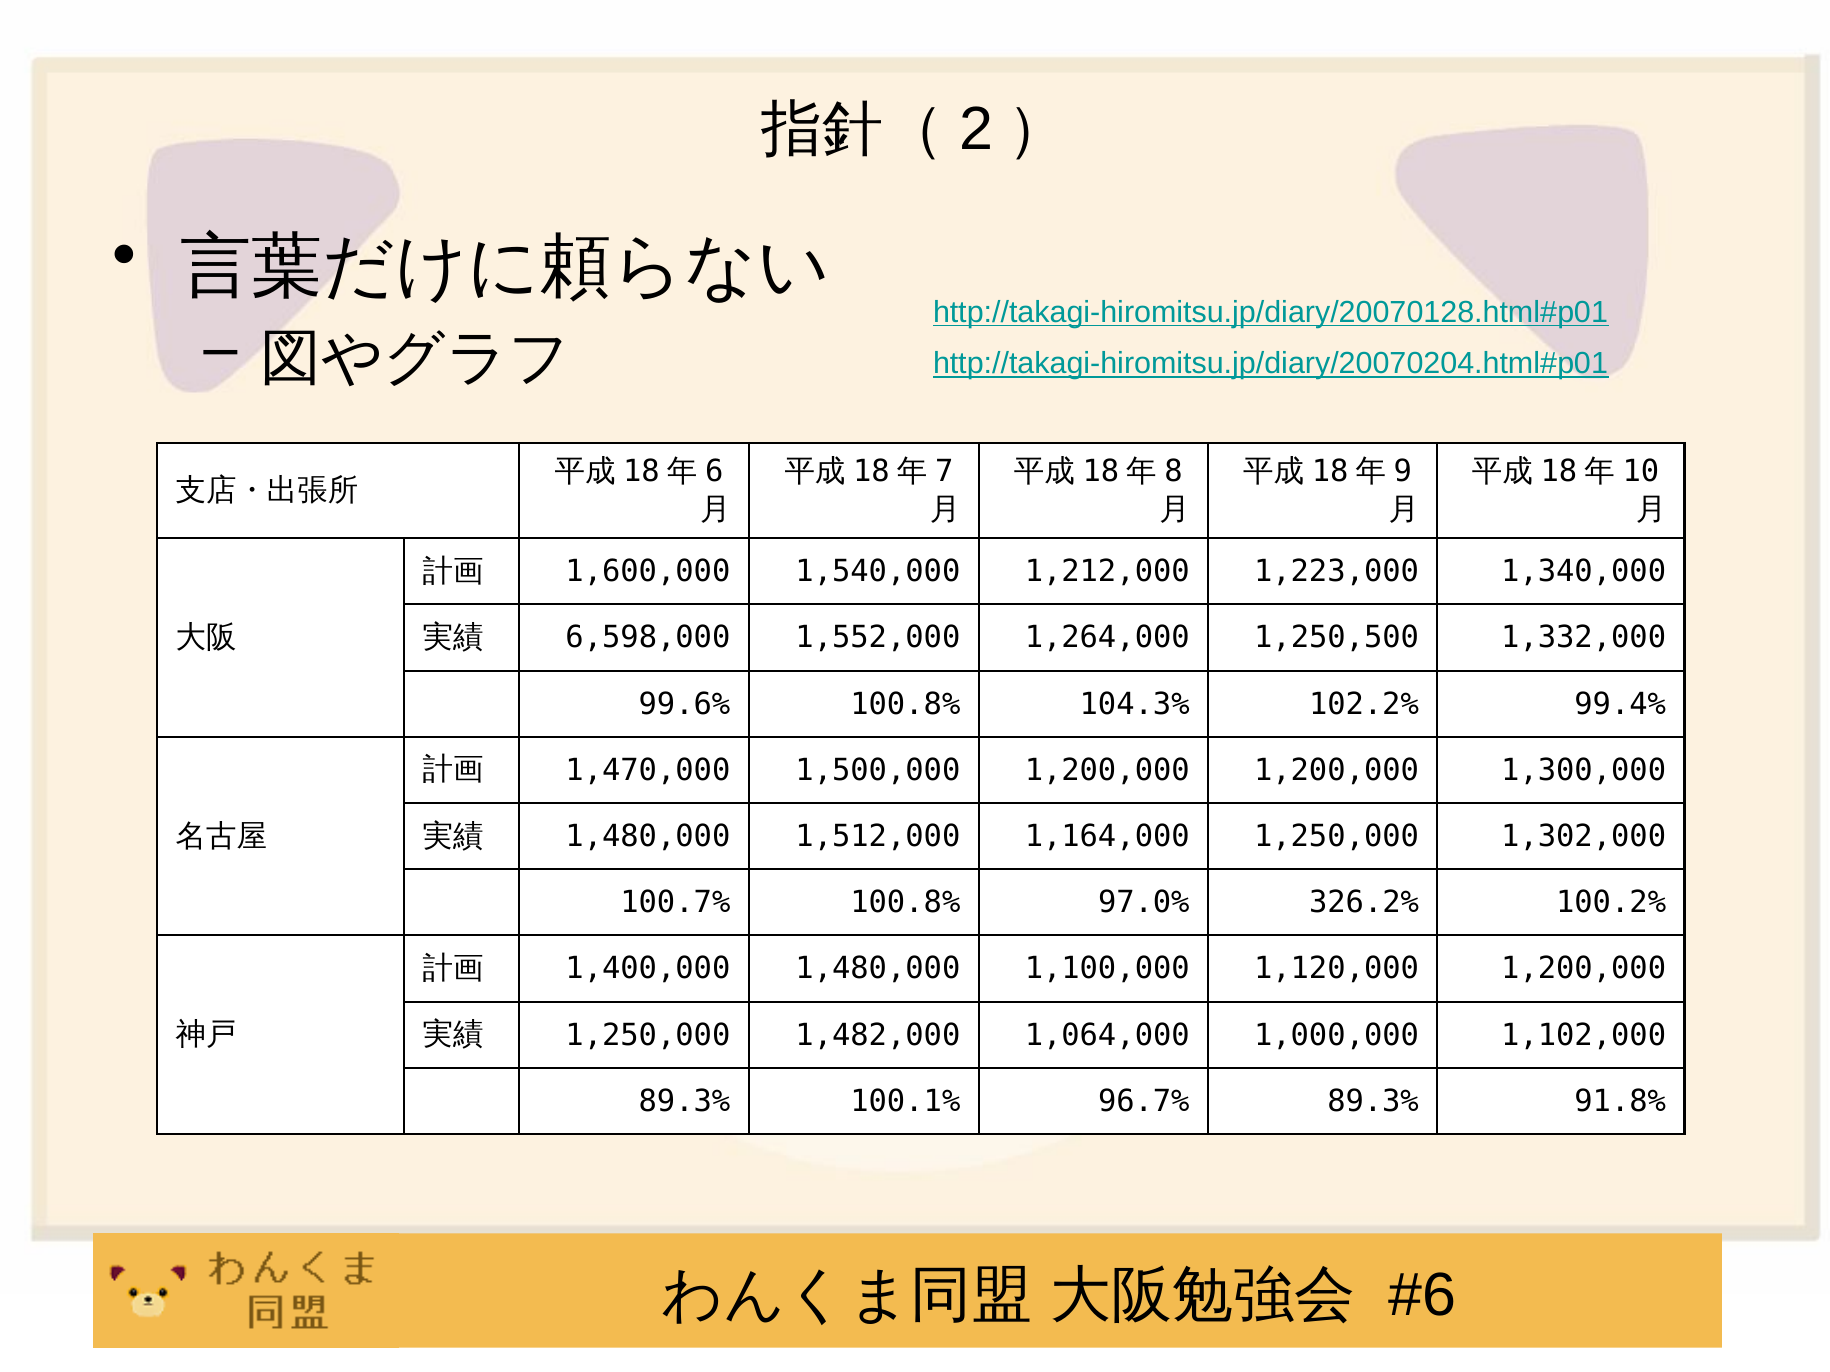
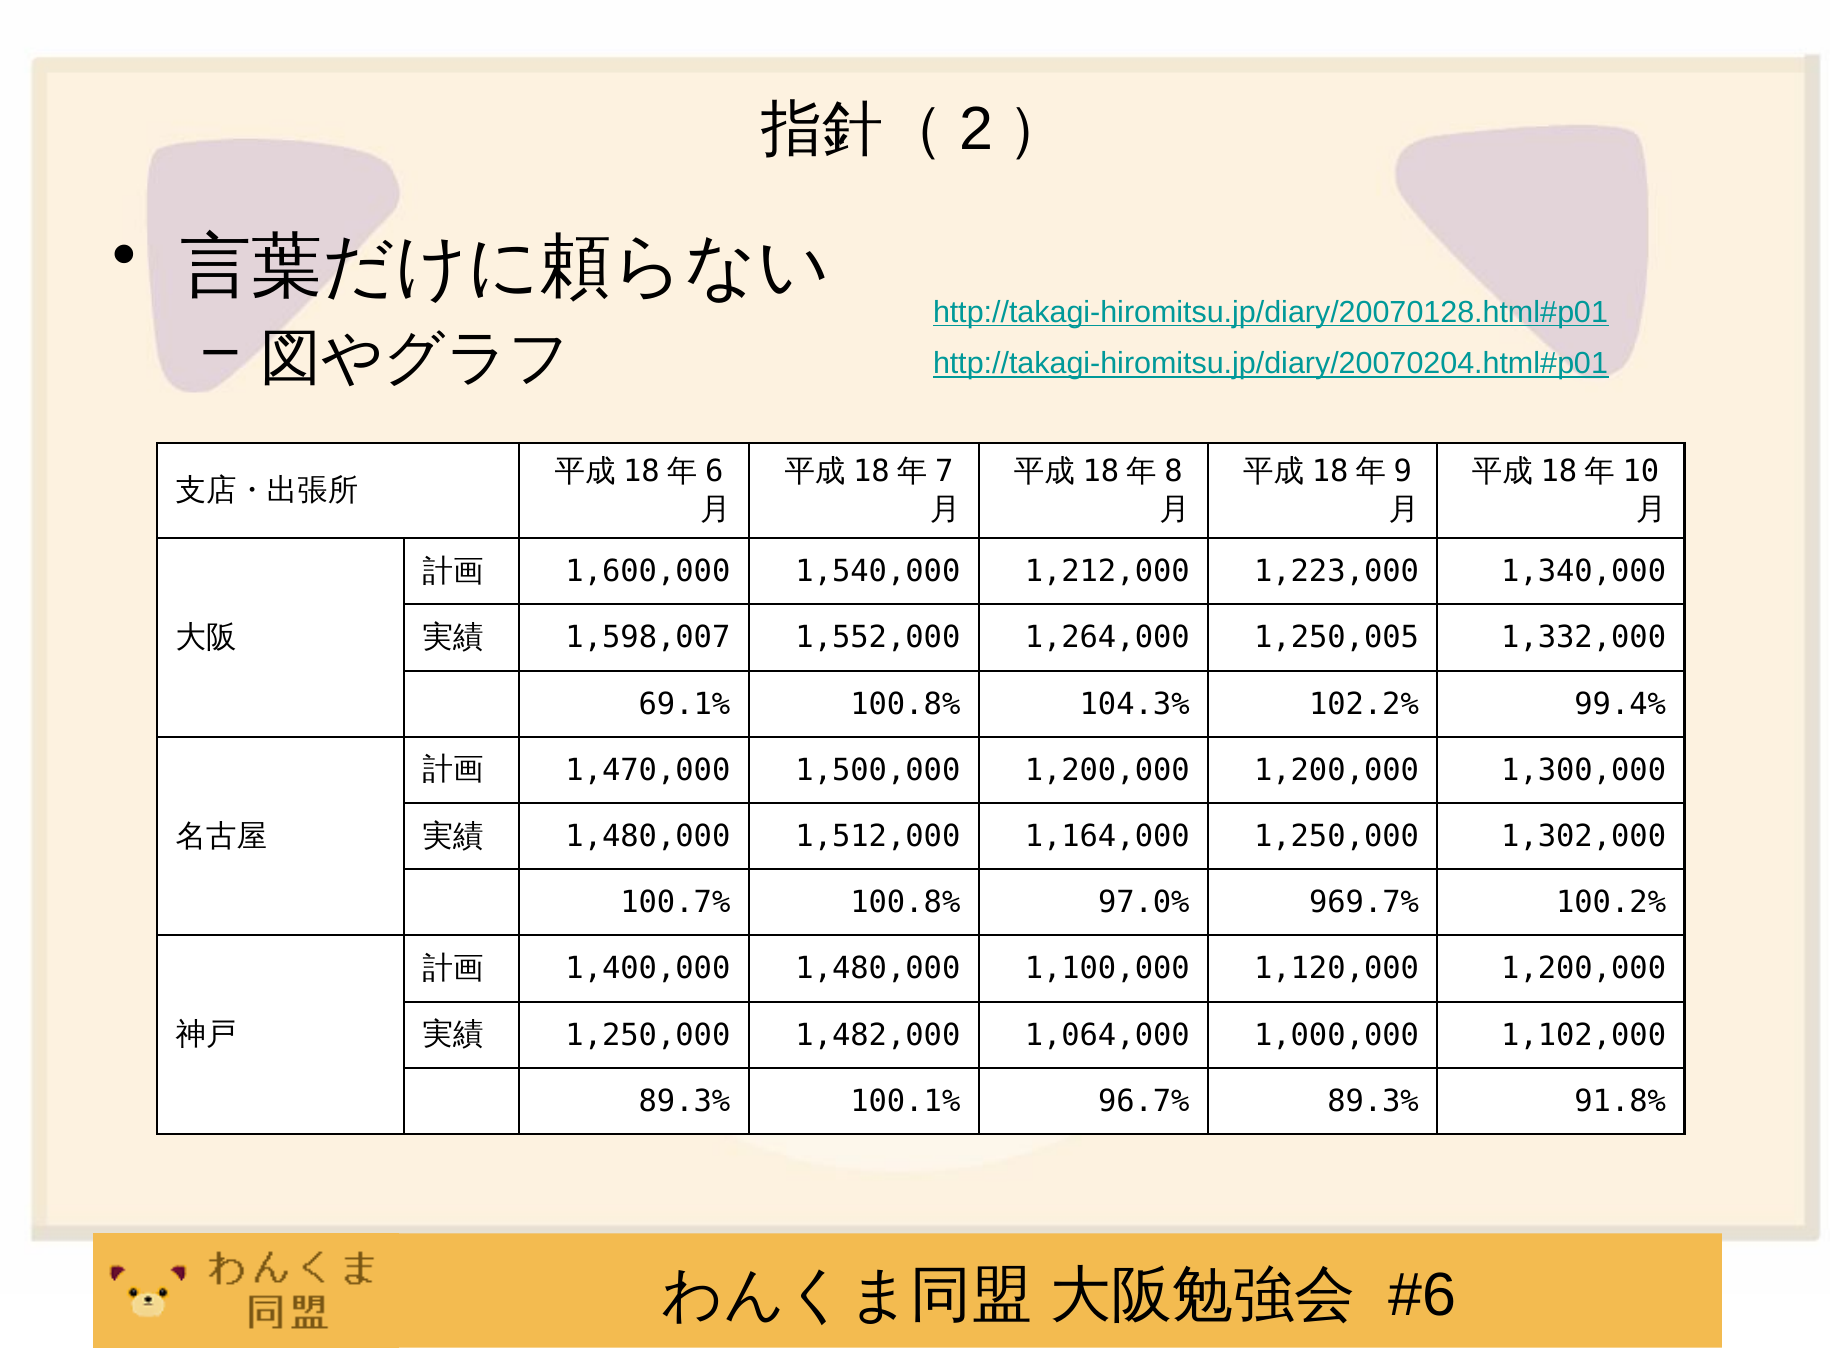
6,598,000: 6,598,000 -> 1,598,007
1,250,500: 1,250,500 -> 1,250,005
99.6%: 99.6% -> 69.1%
326.2%: 326.2% -> 969.7%
